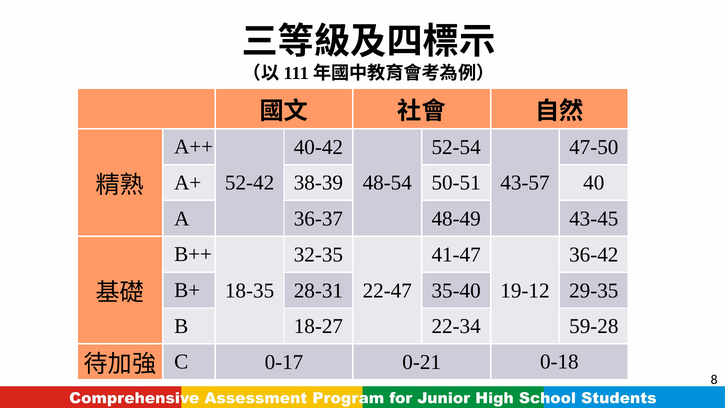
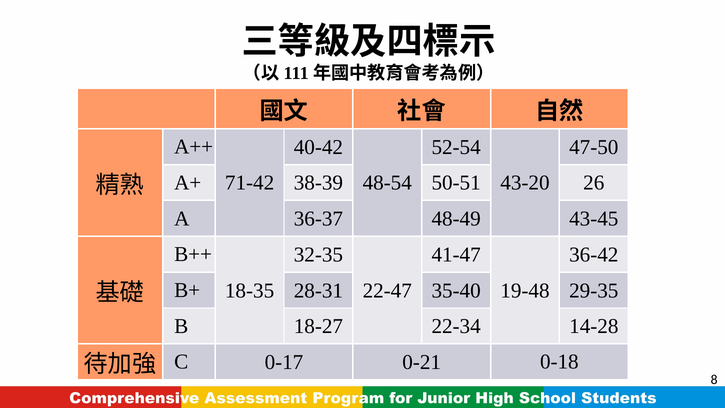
40: 40 -> 26
52-42: 52-42 -> 71-42
43-57: 43-57 -> 43-20
19-12: 19-12 -> 19-48
59-28: 59-28 -> 14-28
